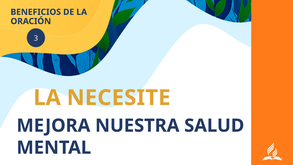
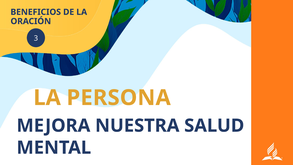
NECESITE: NECESITE -> PERSONA
